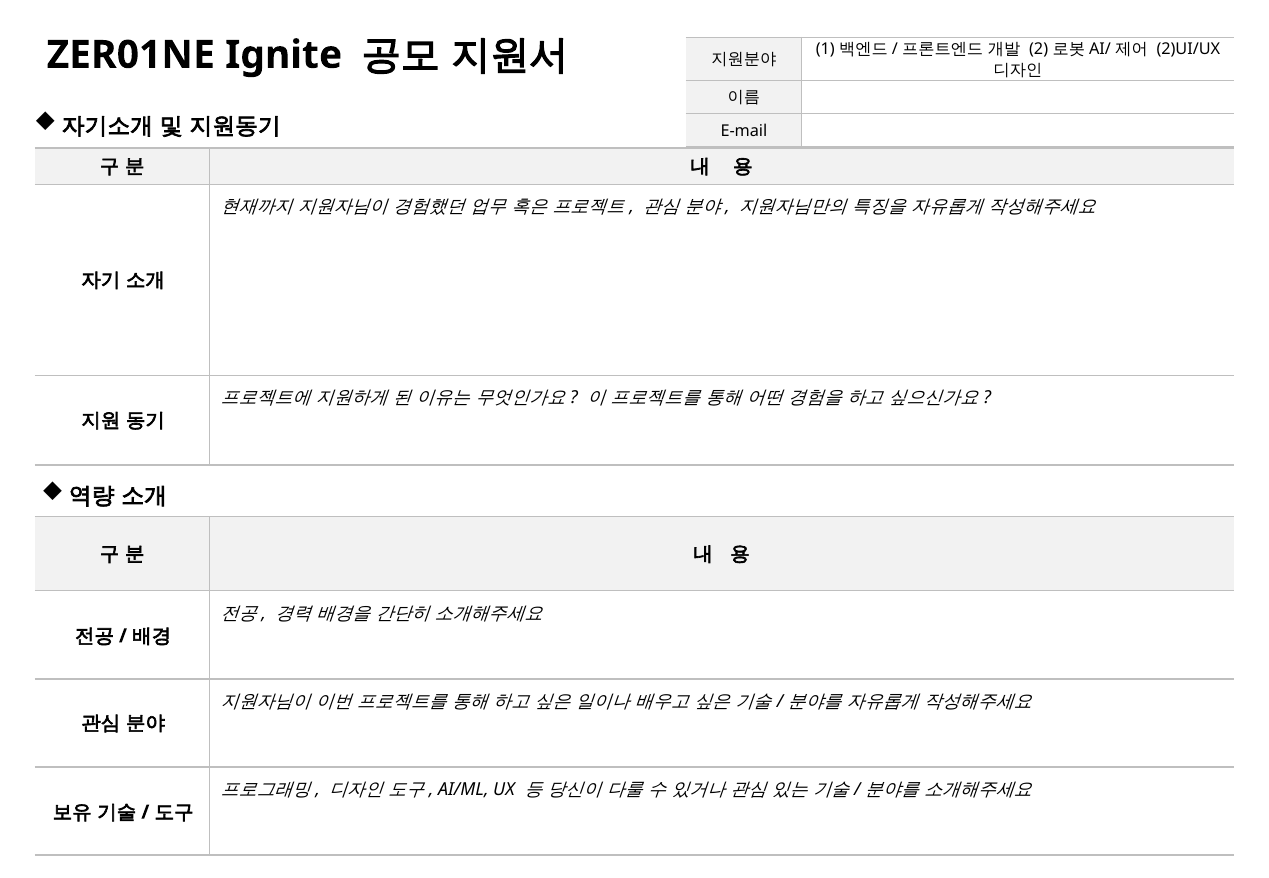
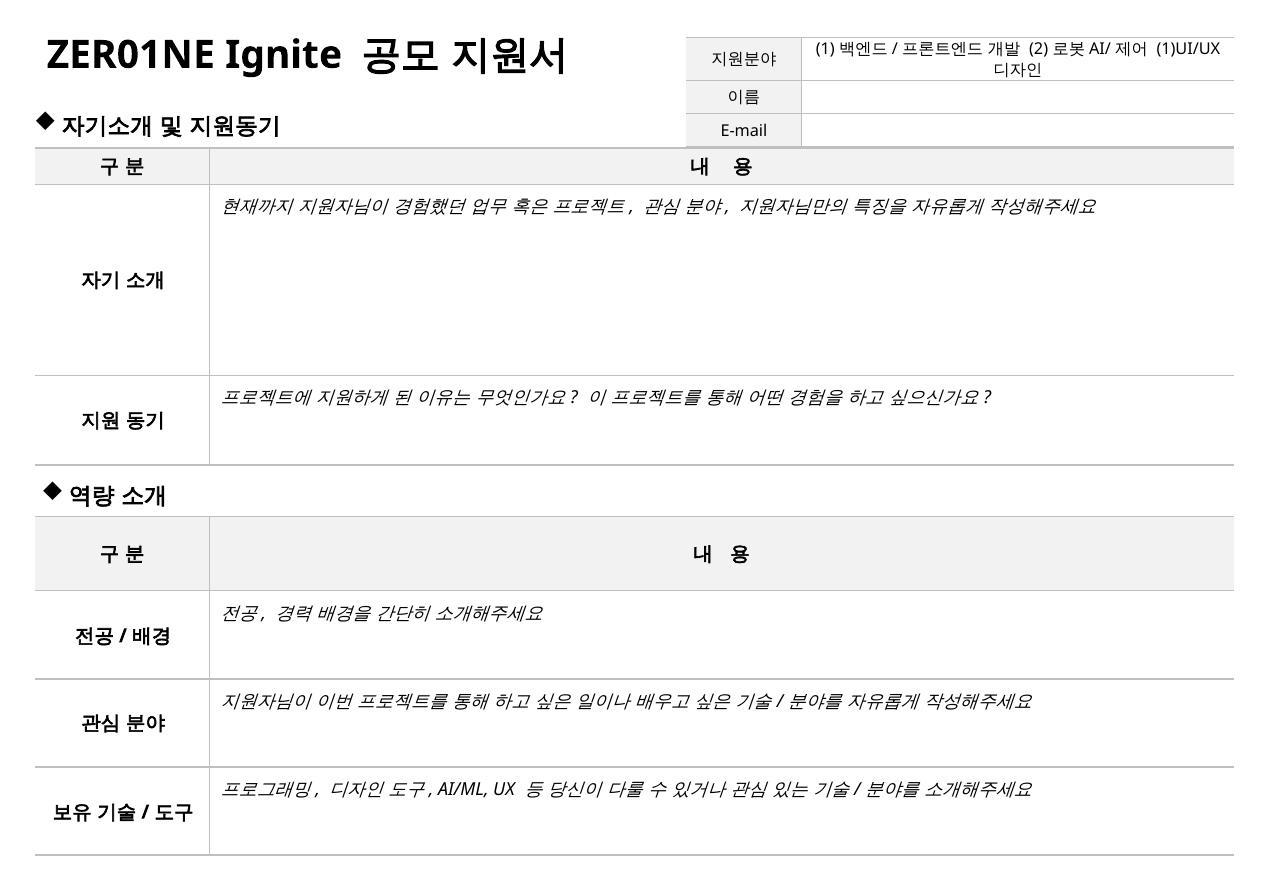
2)UI/UX: 2)UI/UX -> 1)UI/UX
